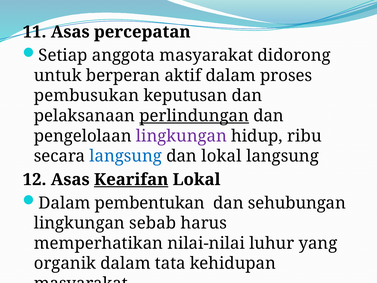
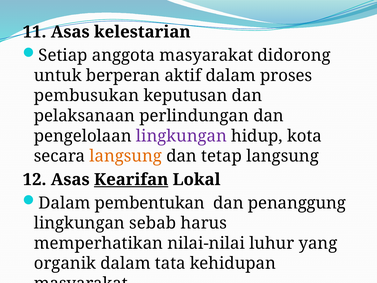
percepatan: percepatan -> kelestarian
perlindungan underline: present -> none
ribu: ribu -> kota
langsung at (126, 156) colour: blue -> orange
dan lokal: lokal -> tetap
sehubungan: sehubungan -> penanggung
